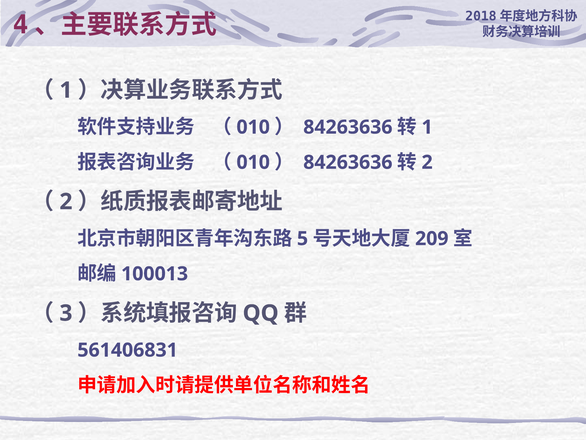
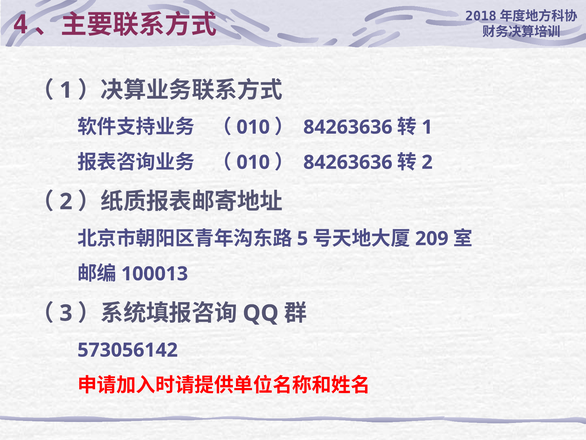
561406831: 561406831 -> 573056142
